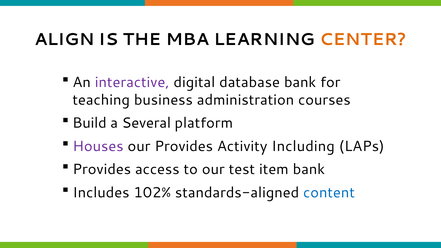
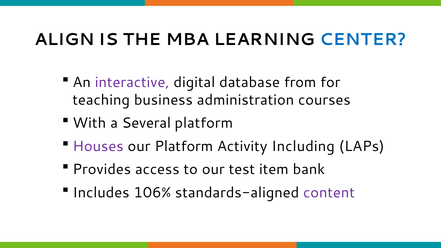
CENTER colour: orange -> blue
database bank: bank -> from
Build: Build -> With
our Provides: Provides -> Platform
102%: 102% -> 106%
content colour: blue -> purple
